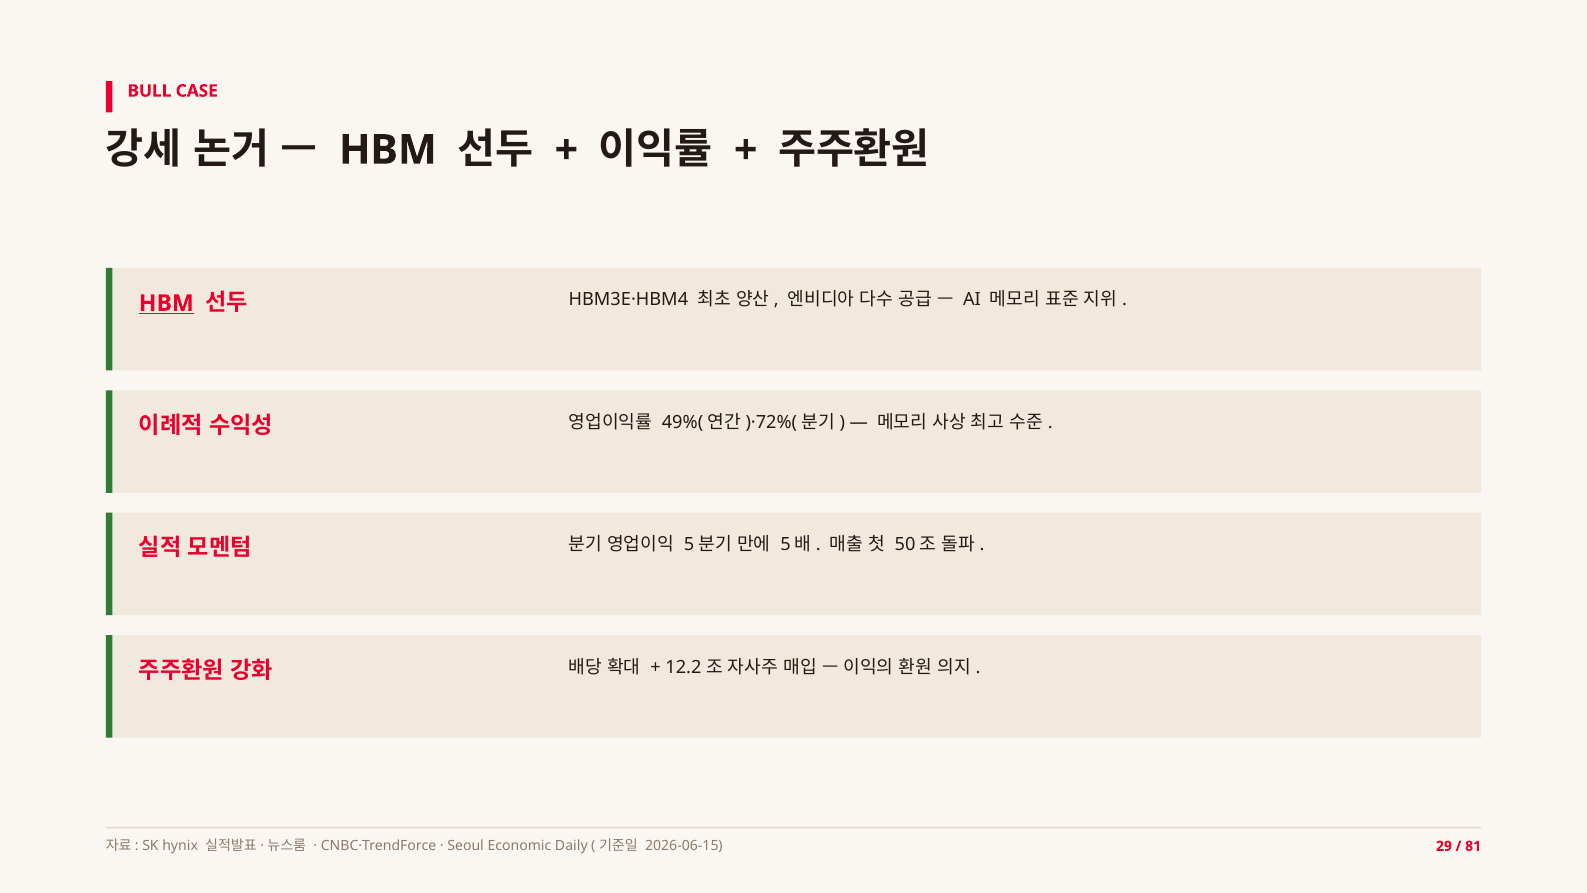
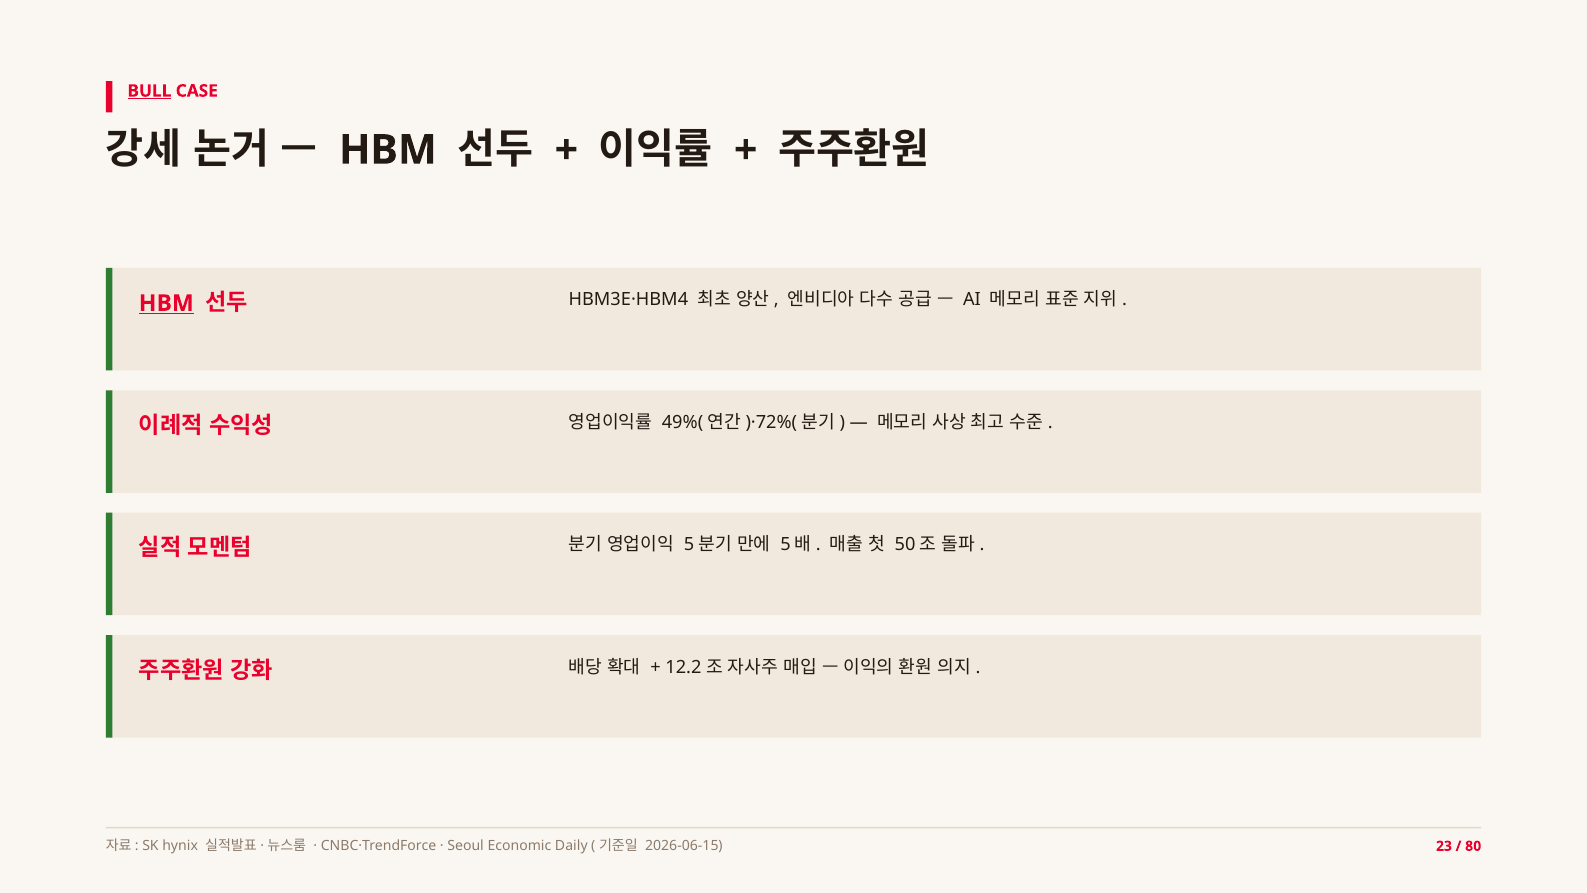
BULL underline: none -> present
29: 29 -> 23
81: 81 -> 80
